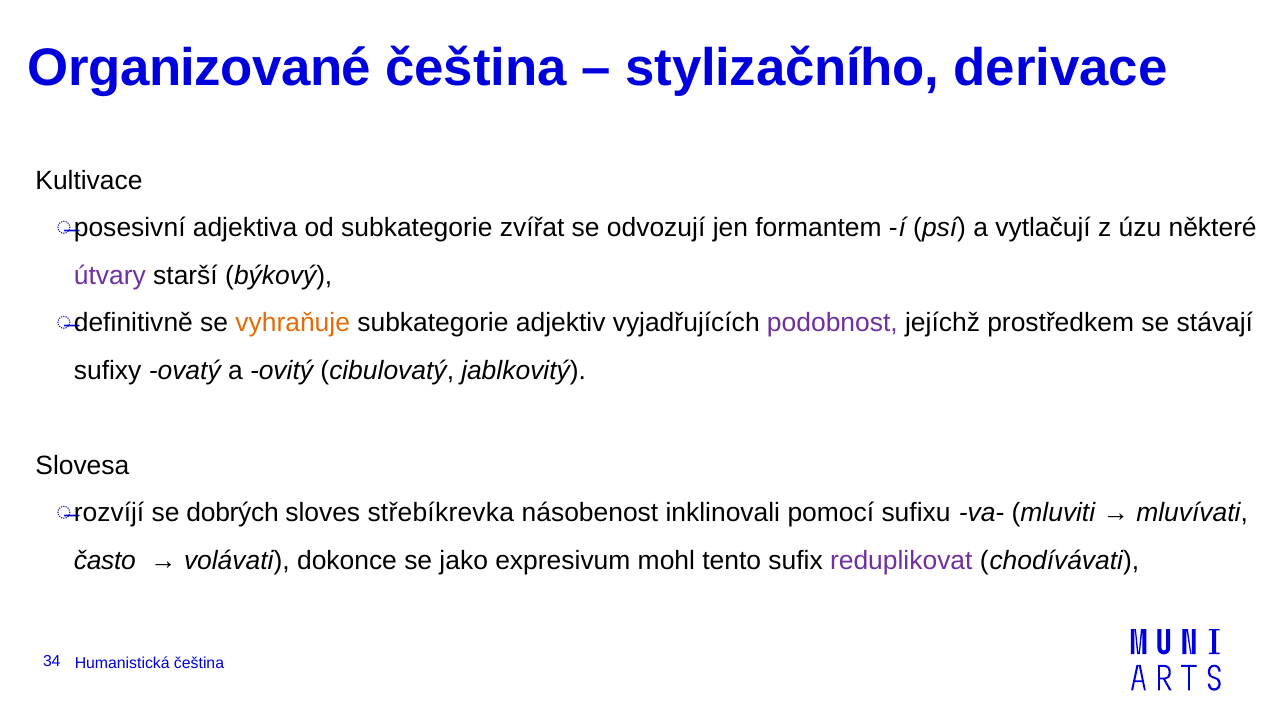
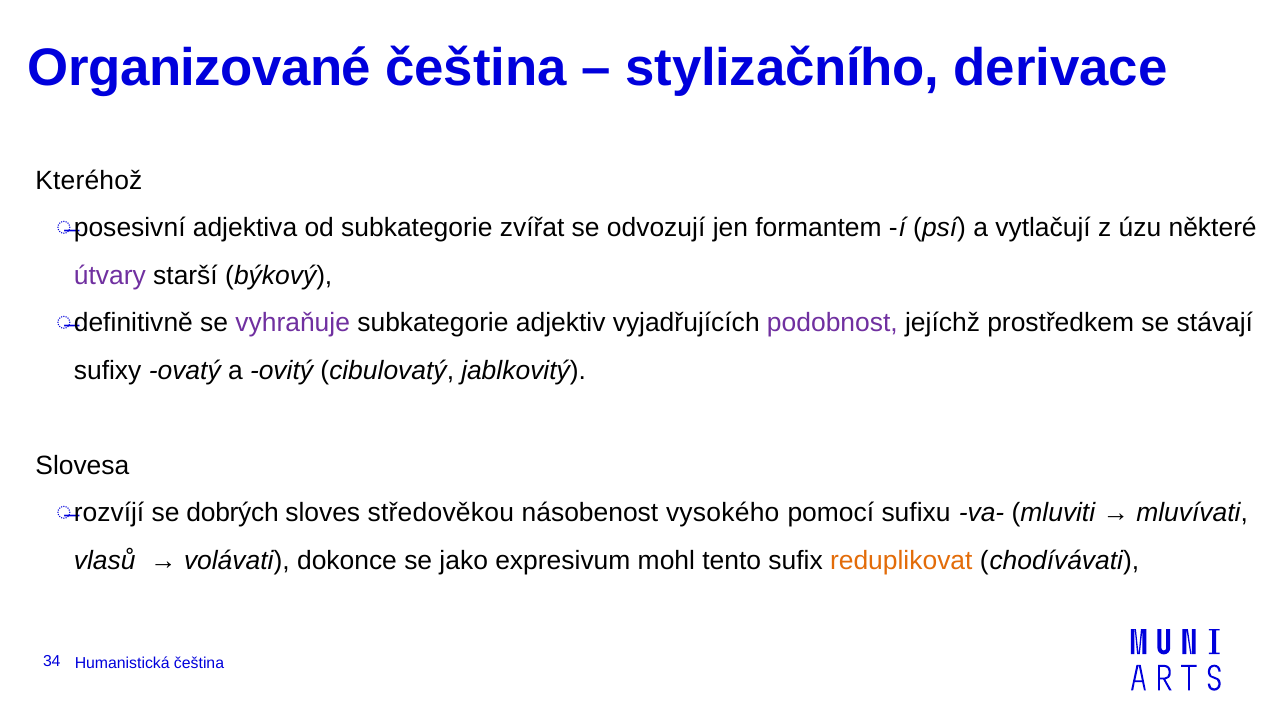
Kultivace: Kultivace -> Kteréhož
vyhraňuje colour: orange -> purple
střebíkrevka: střebíkrevka -> středověkou
inklinovali: inklinovali -> vysokého
často: často -> vlasů
reduplikovat colour: purple -> orange
